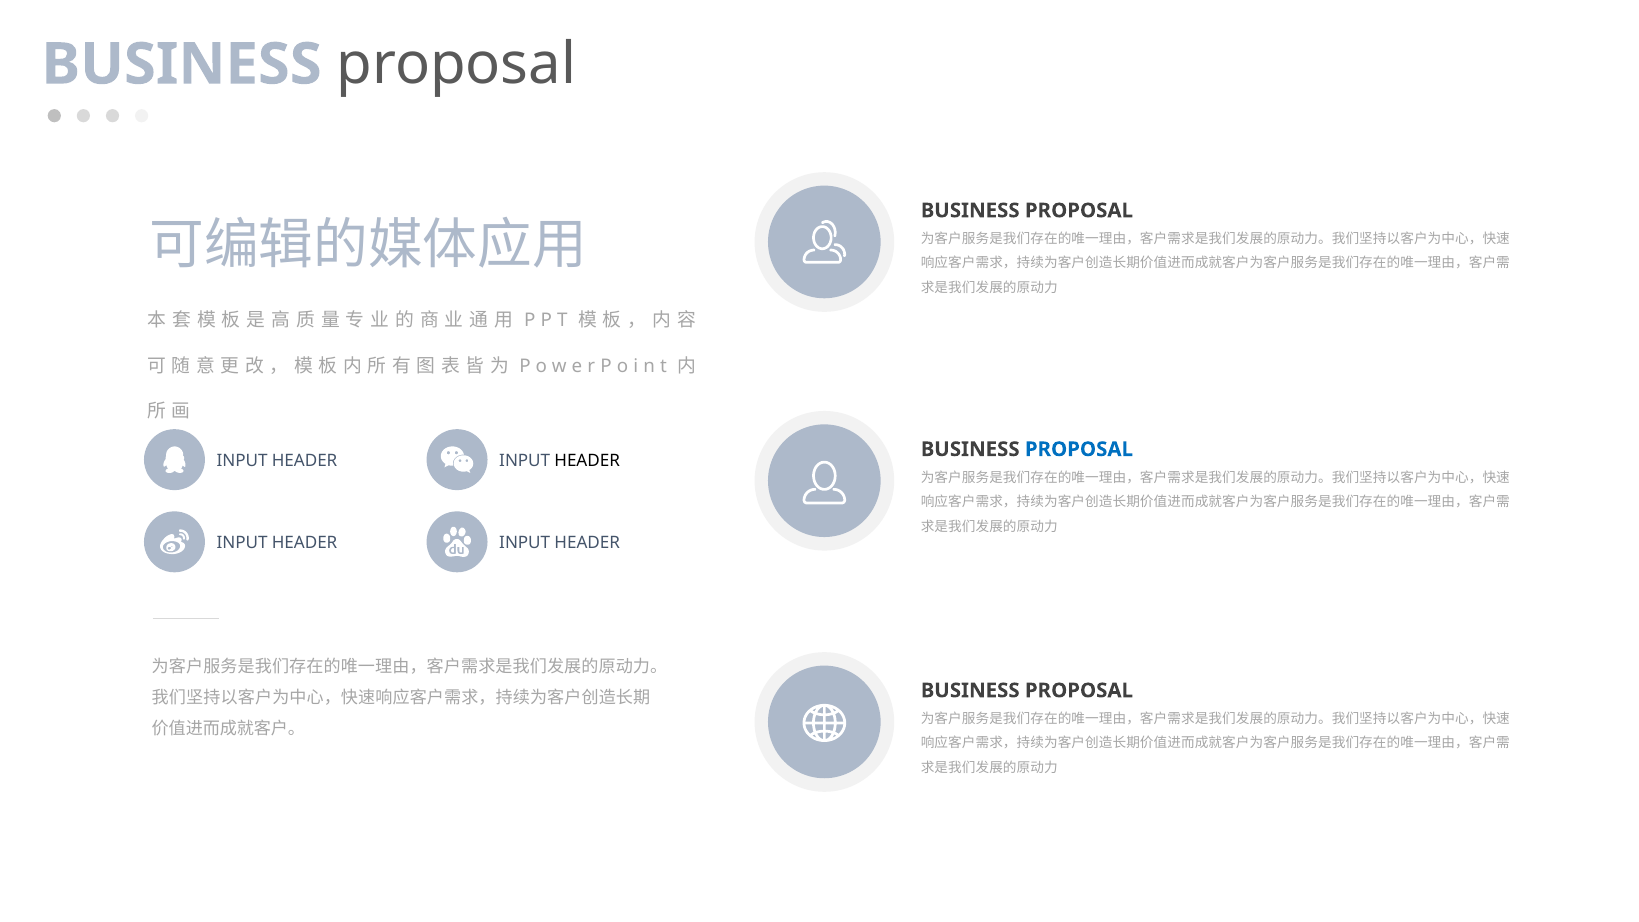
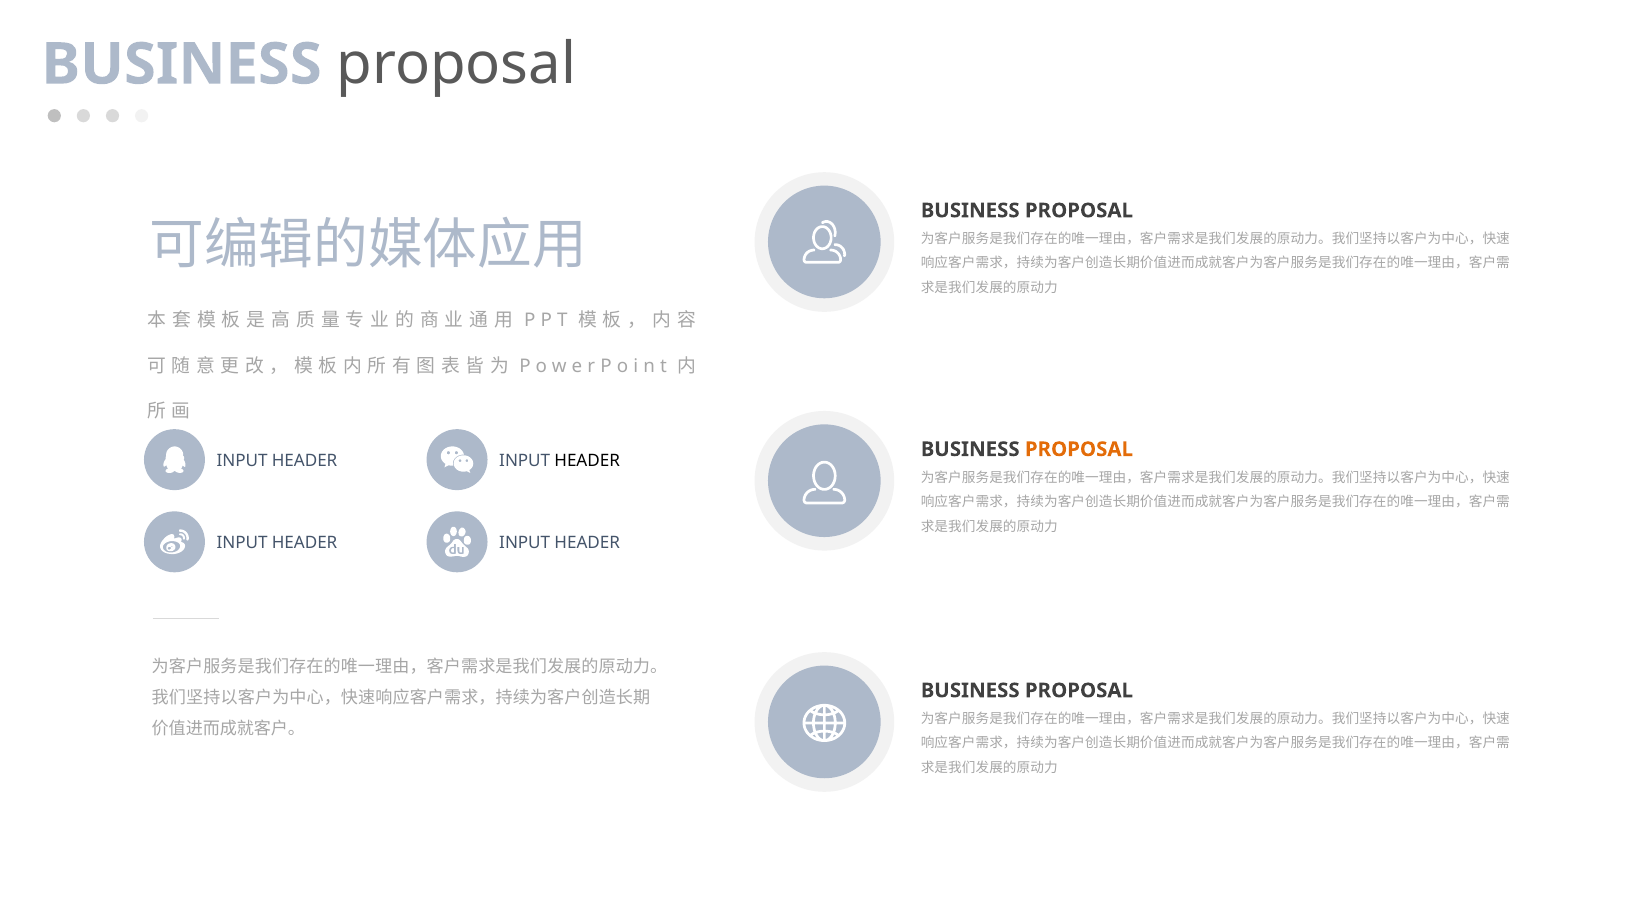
PROPOSAL at (1079, 449) colour: blue -> orange
